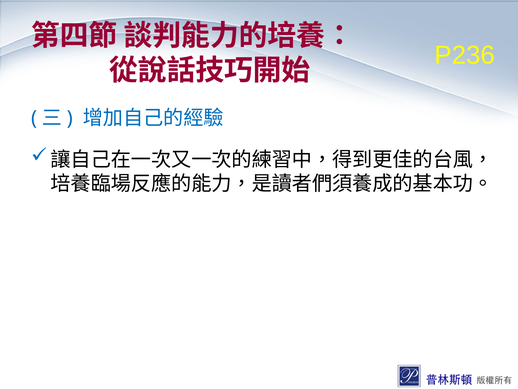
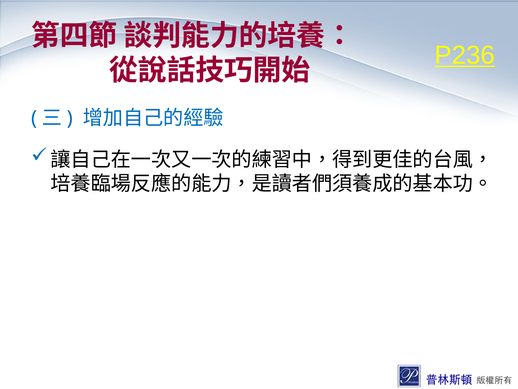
P236 underline: none -> present
